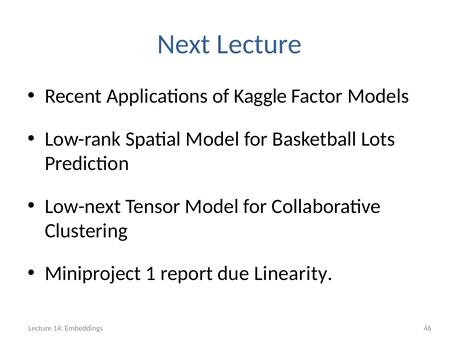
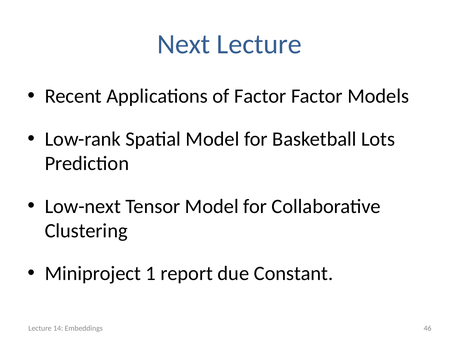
of Kaggle: Kaggle -> Factor
Linearity: Linearity -> Constant
